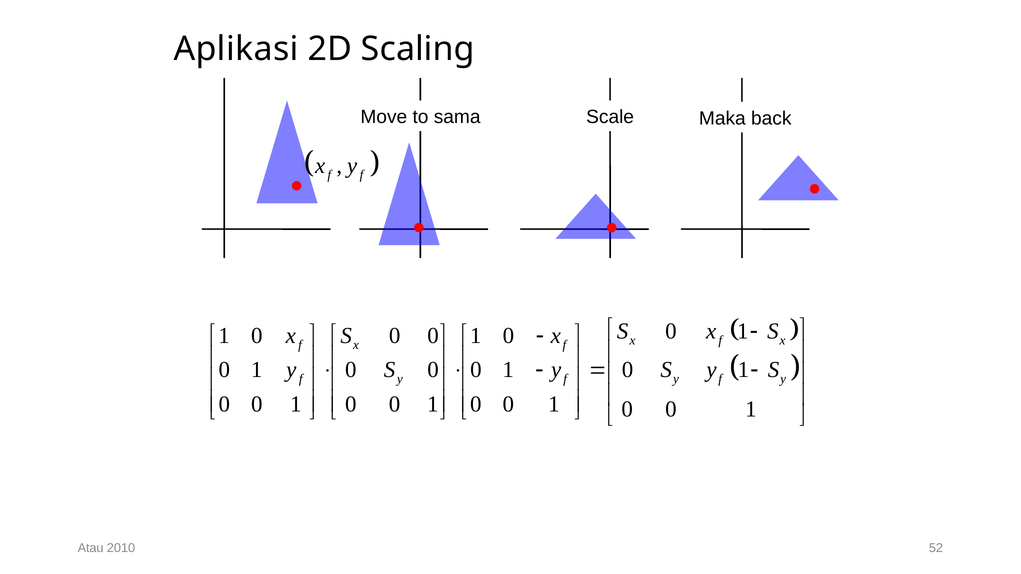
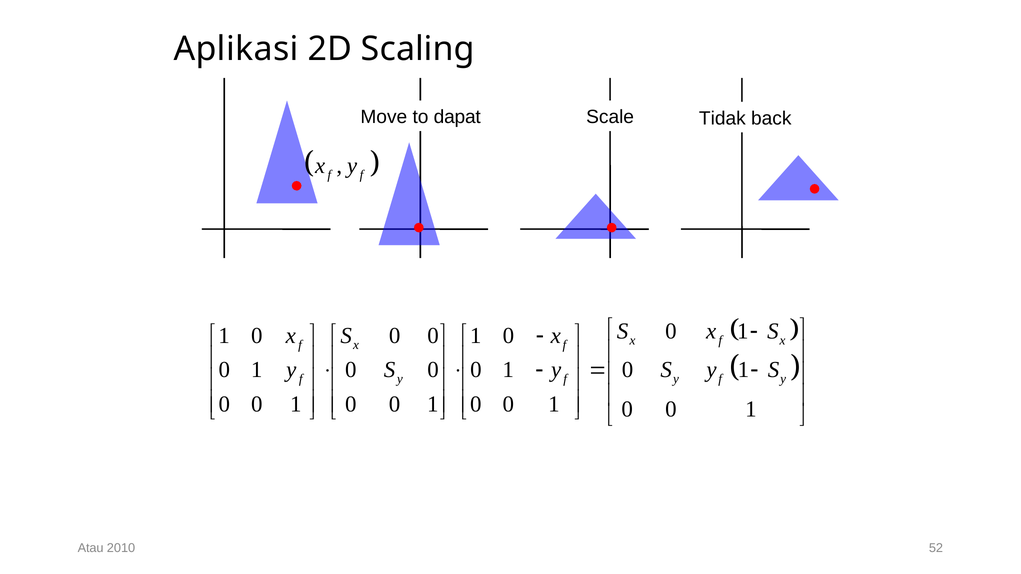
sama: sama -> dapat
Maka: Maka -> Tidak
